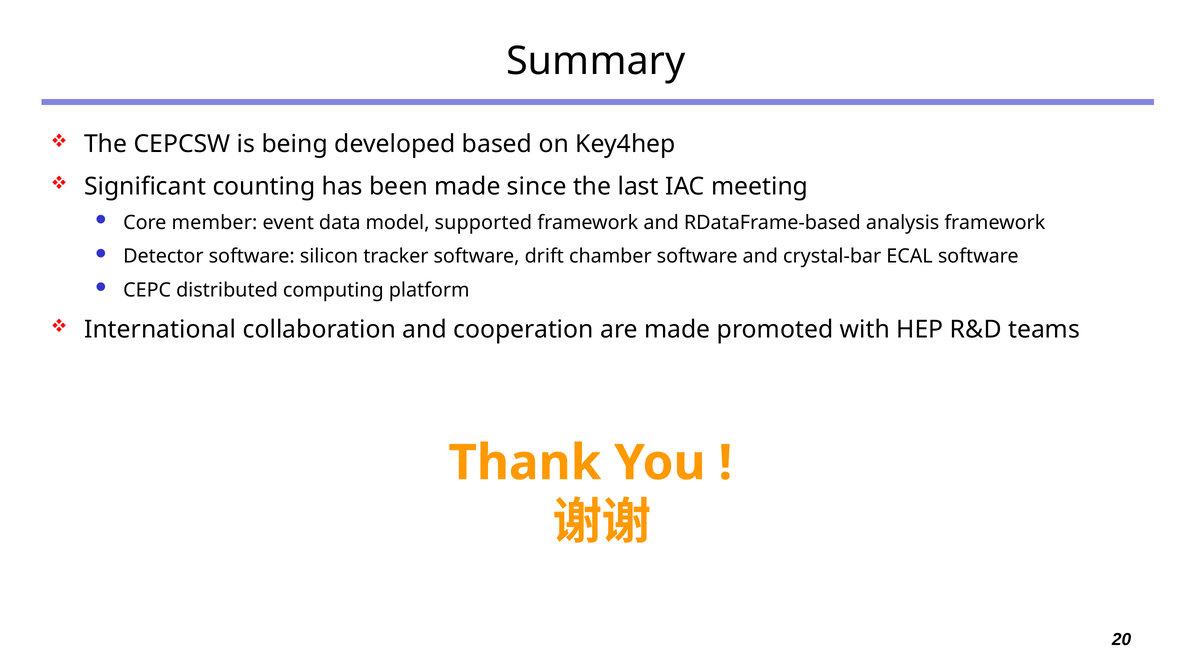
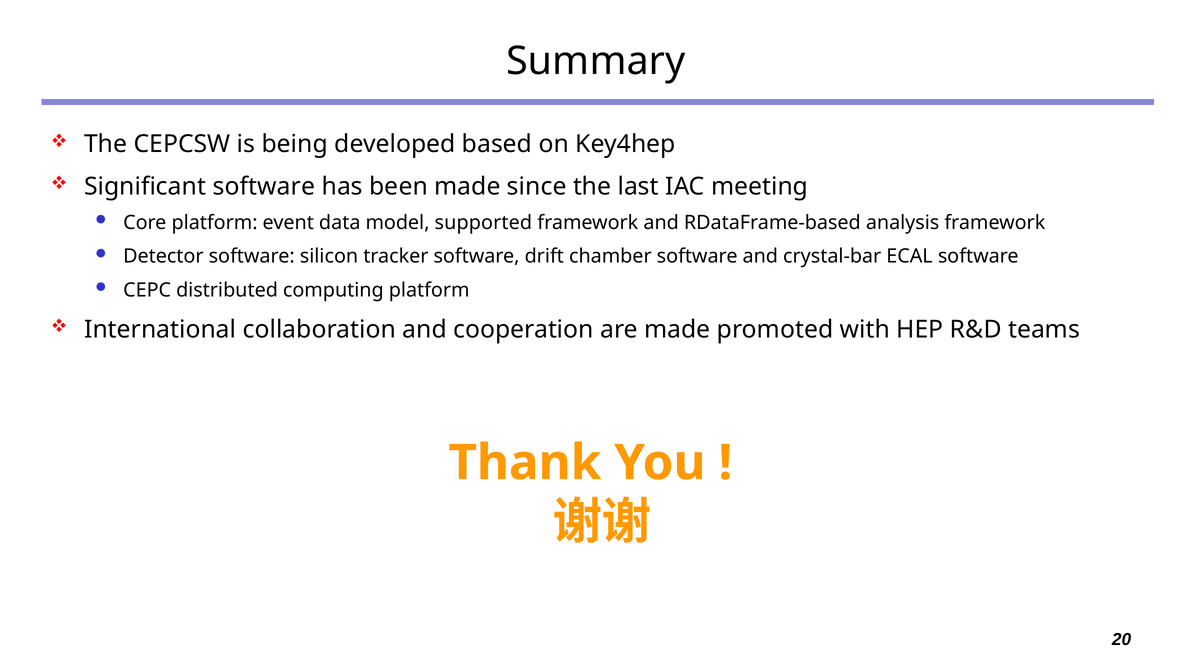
Significant counting: counting -> software
Core member: member -> platform
